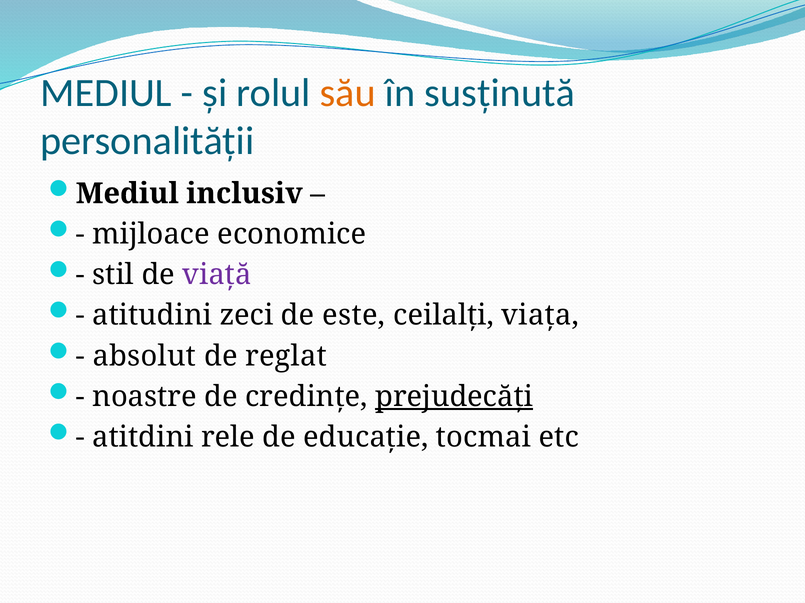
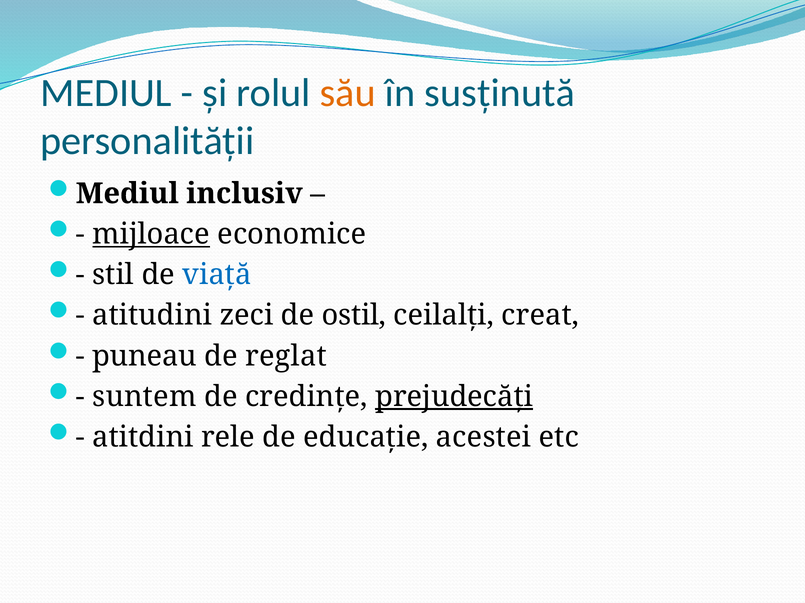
mijloace underline: none -> present
viață colour: purple -> blue
este: este -> ostil
viața: viața -> creat
absolut: absolut -> puneau
noastre: noastre -> suntem
tocmai: tocmai -> acestei
